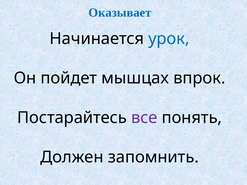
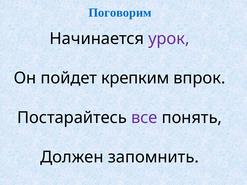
Оказывает: Оказывает -> Поговорим
урок colour: blue -> purple
мышцах: мышцах -> крепким
